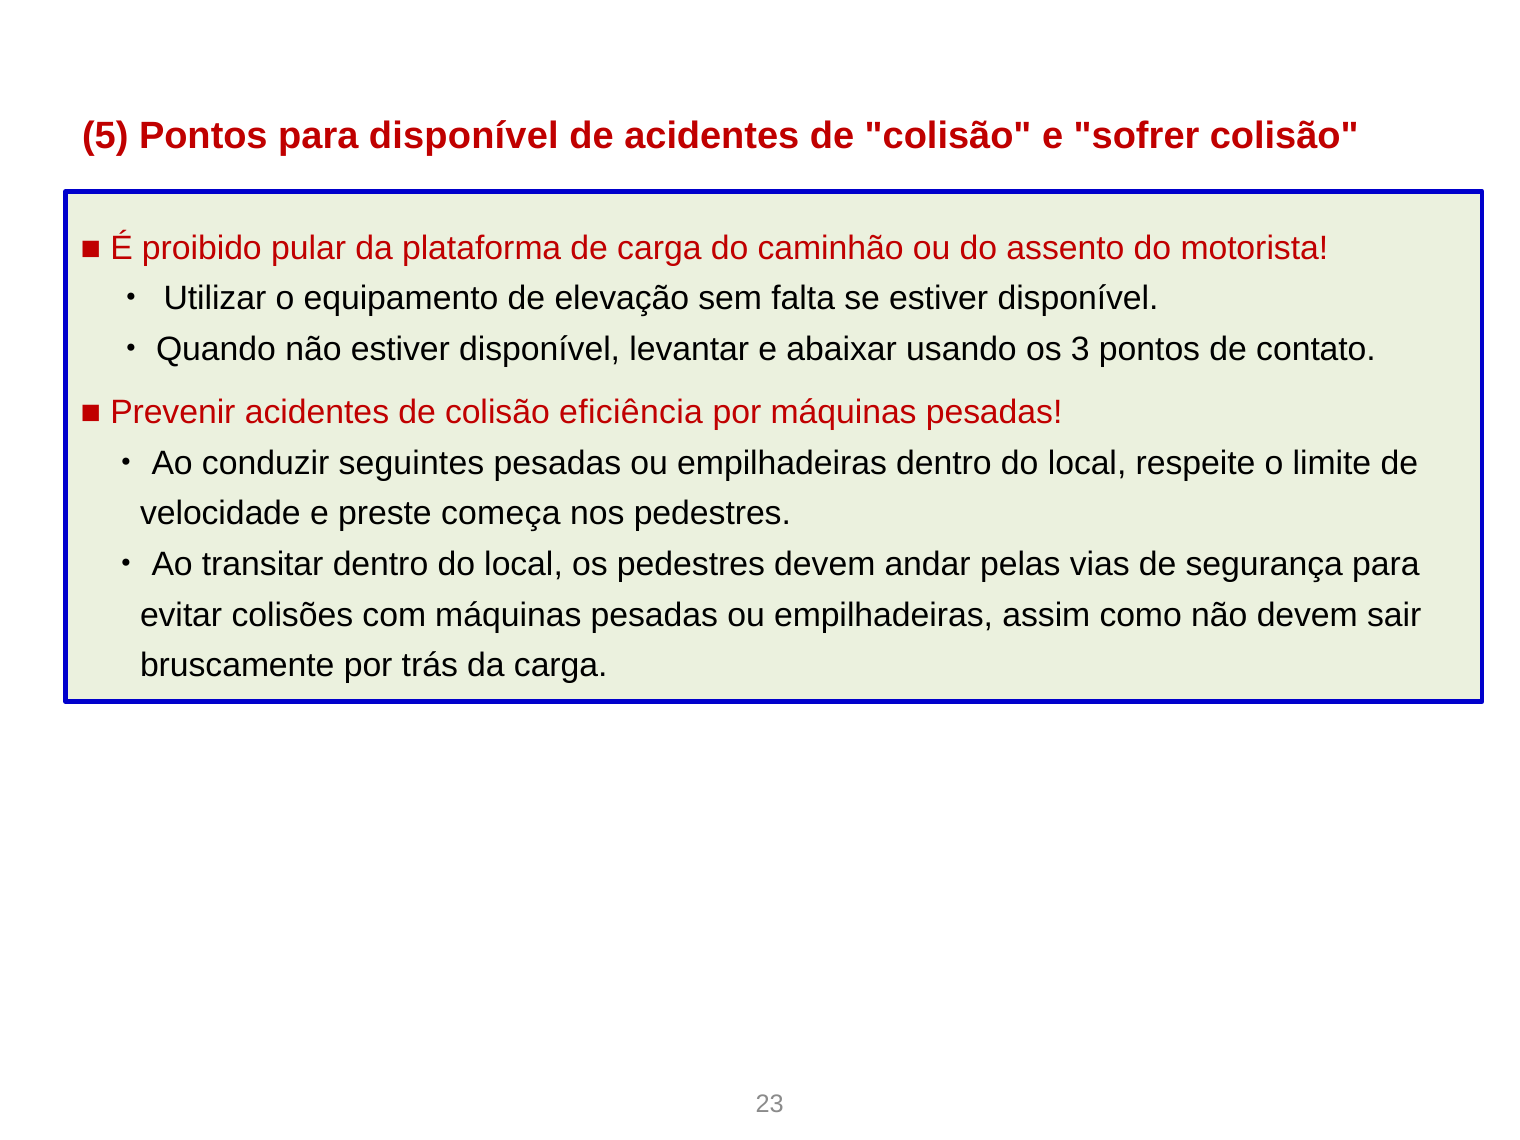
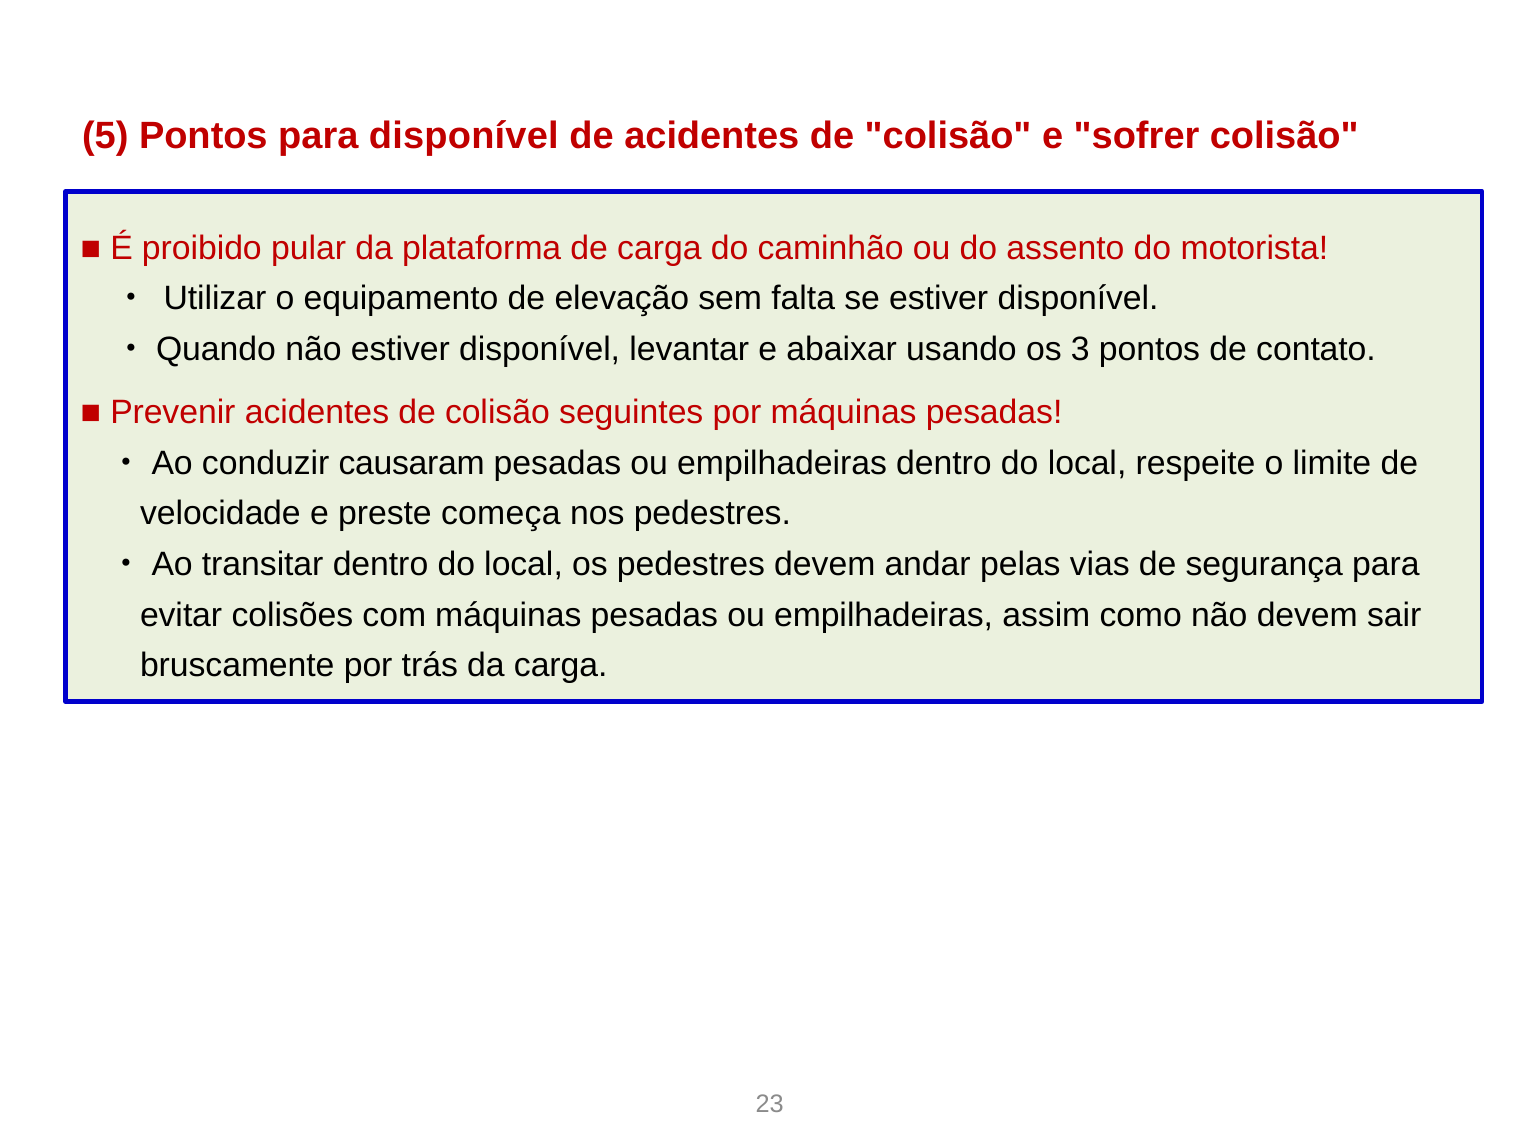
colisão eficiência: eficiência -> seguintes
conduzir seguintes: seguintes -> causaram
